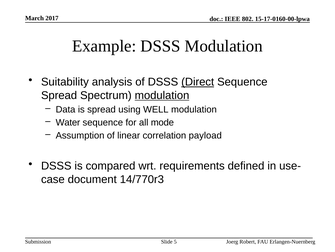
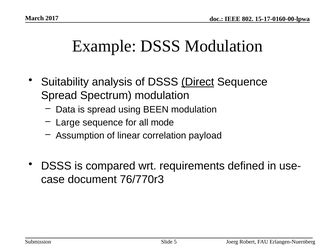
modulation at (162, 95) underline: present -> none
WELL: WELL -> BEEN
Water: Water -> Large
14/770r3: 14/770r3 -> 76/770r3
